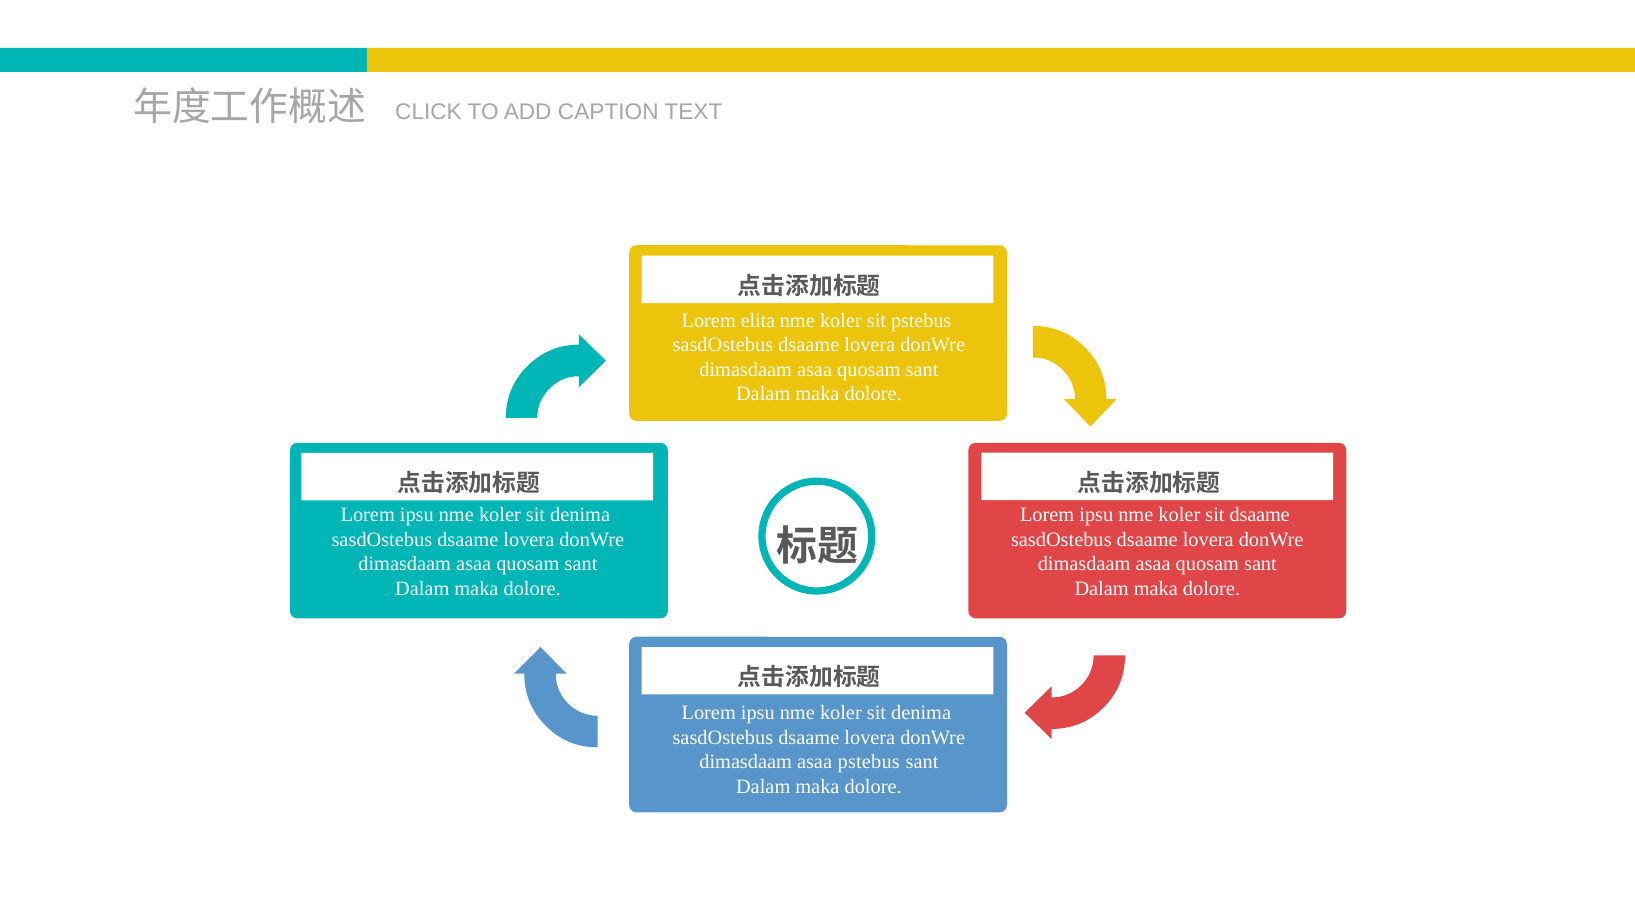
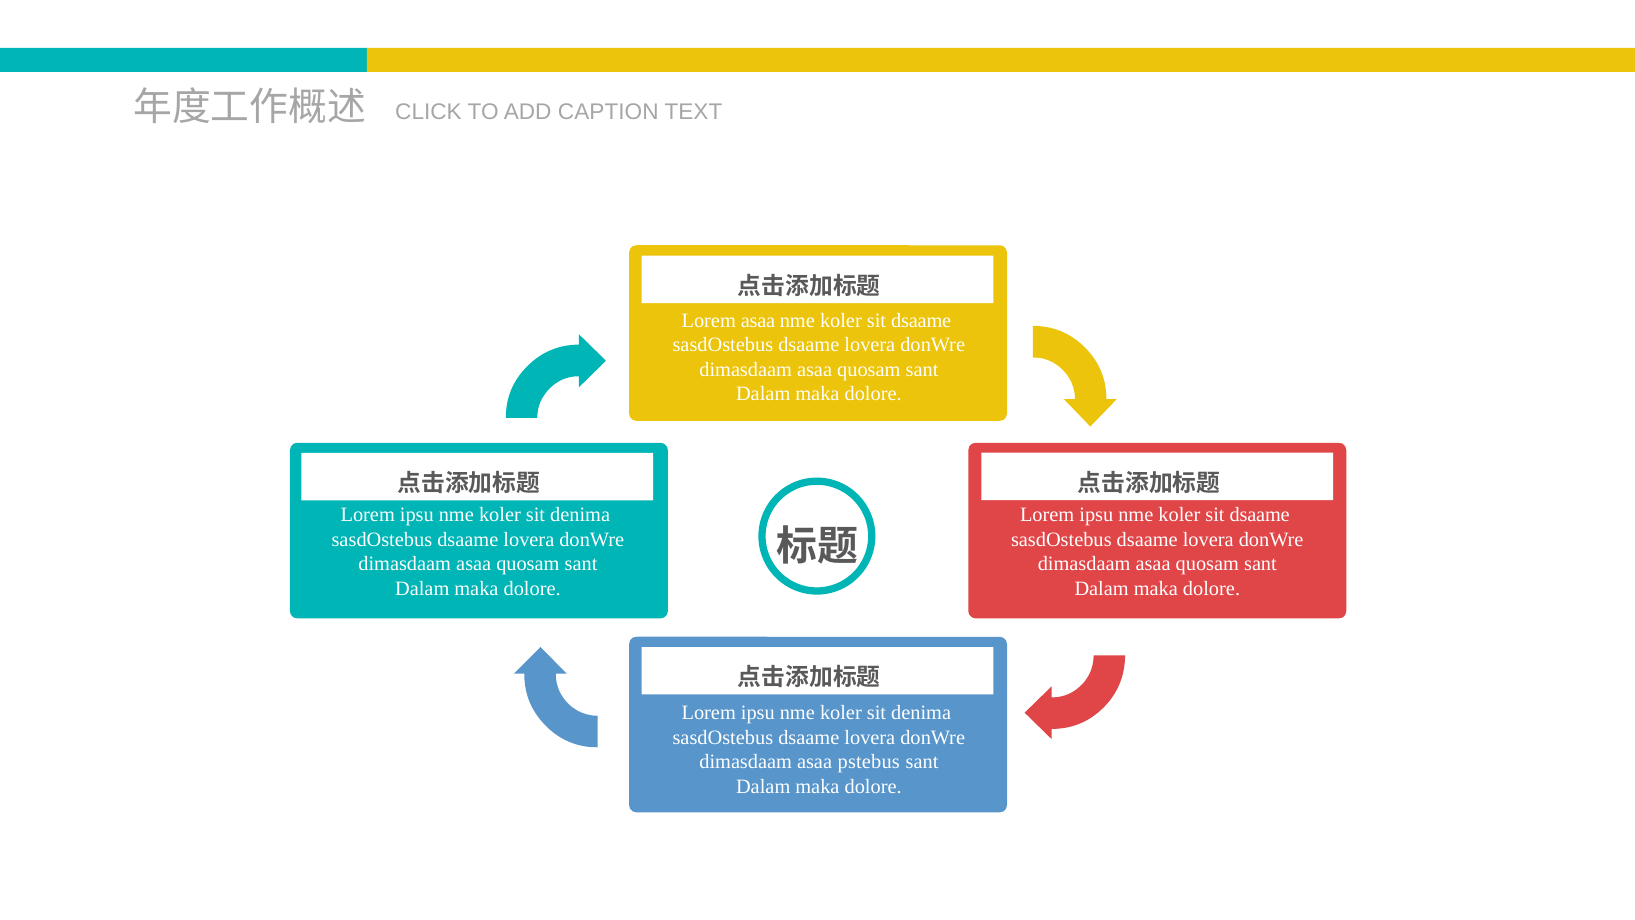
Lorem elita: elita -> asaa
pstebus at (921, 320): pstebus -> dsaame
